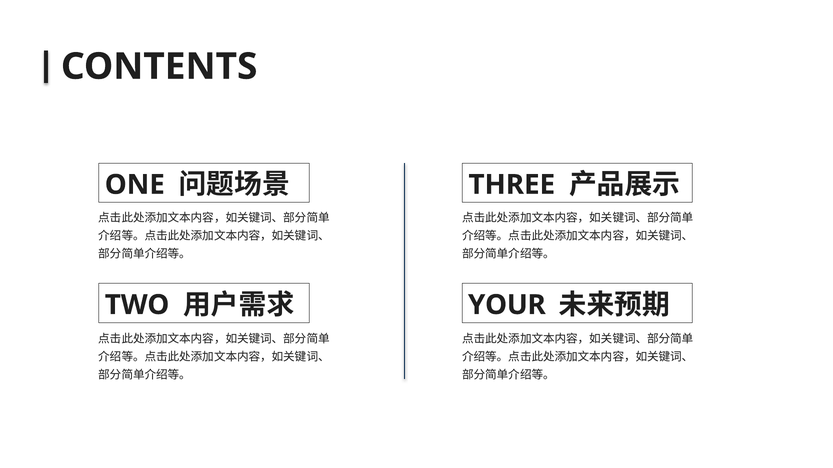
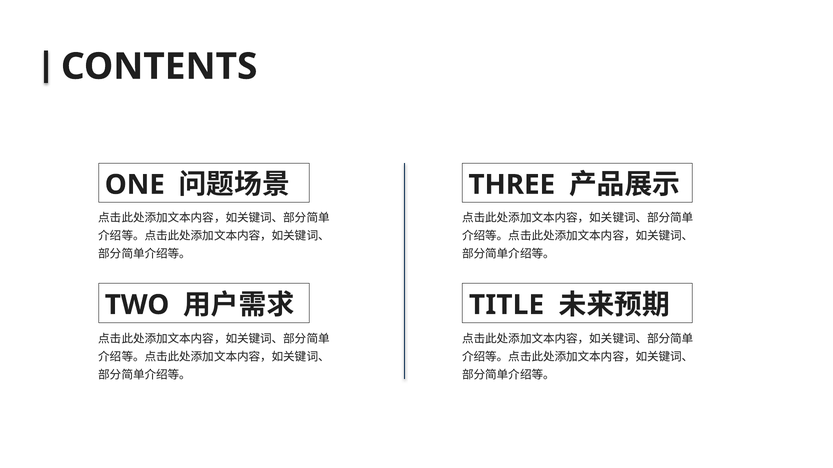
YOUR: YOUR -> TITLE
